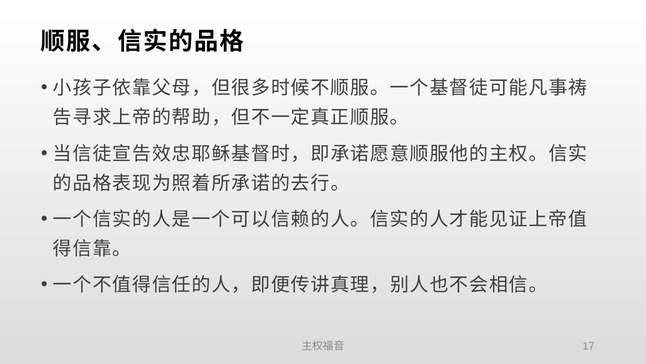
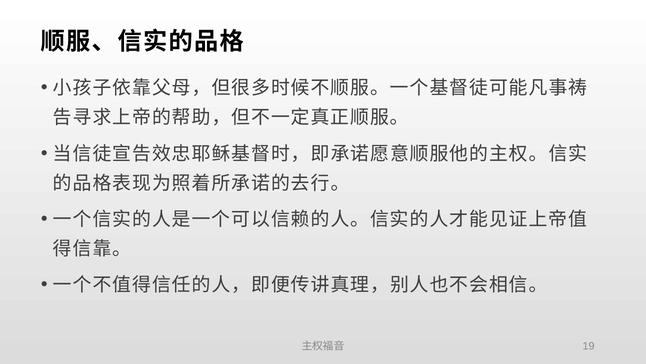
17: 17 -> 19
